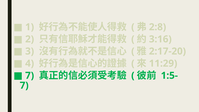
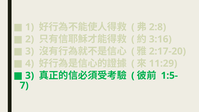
7 at (30, 76): 7 -> 3
